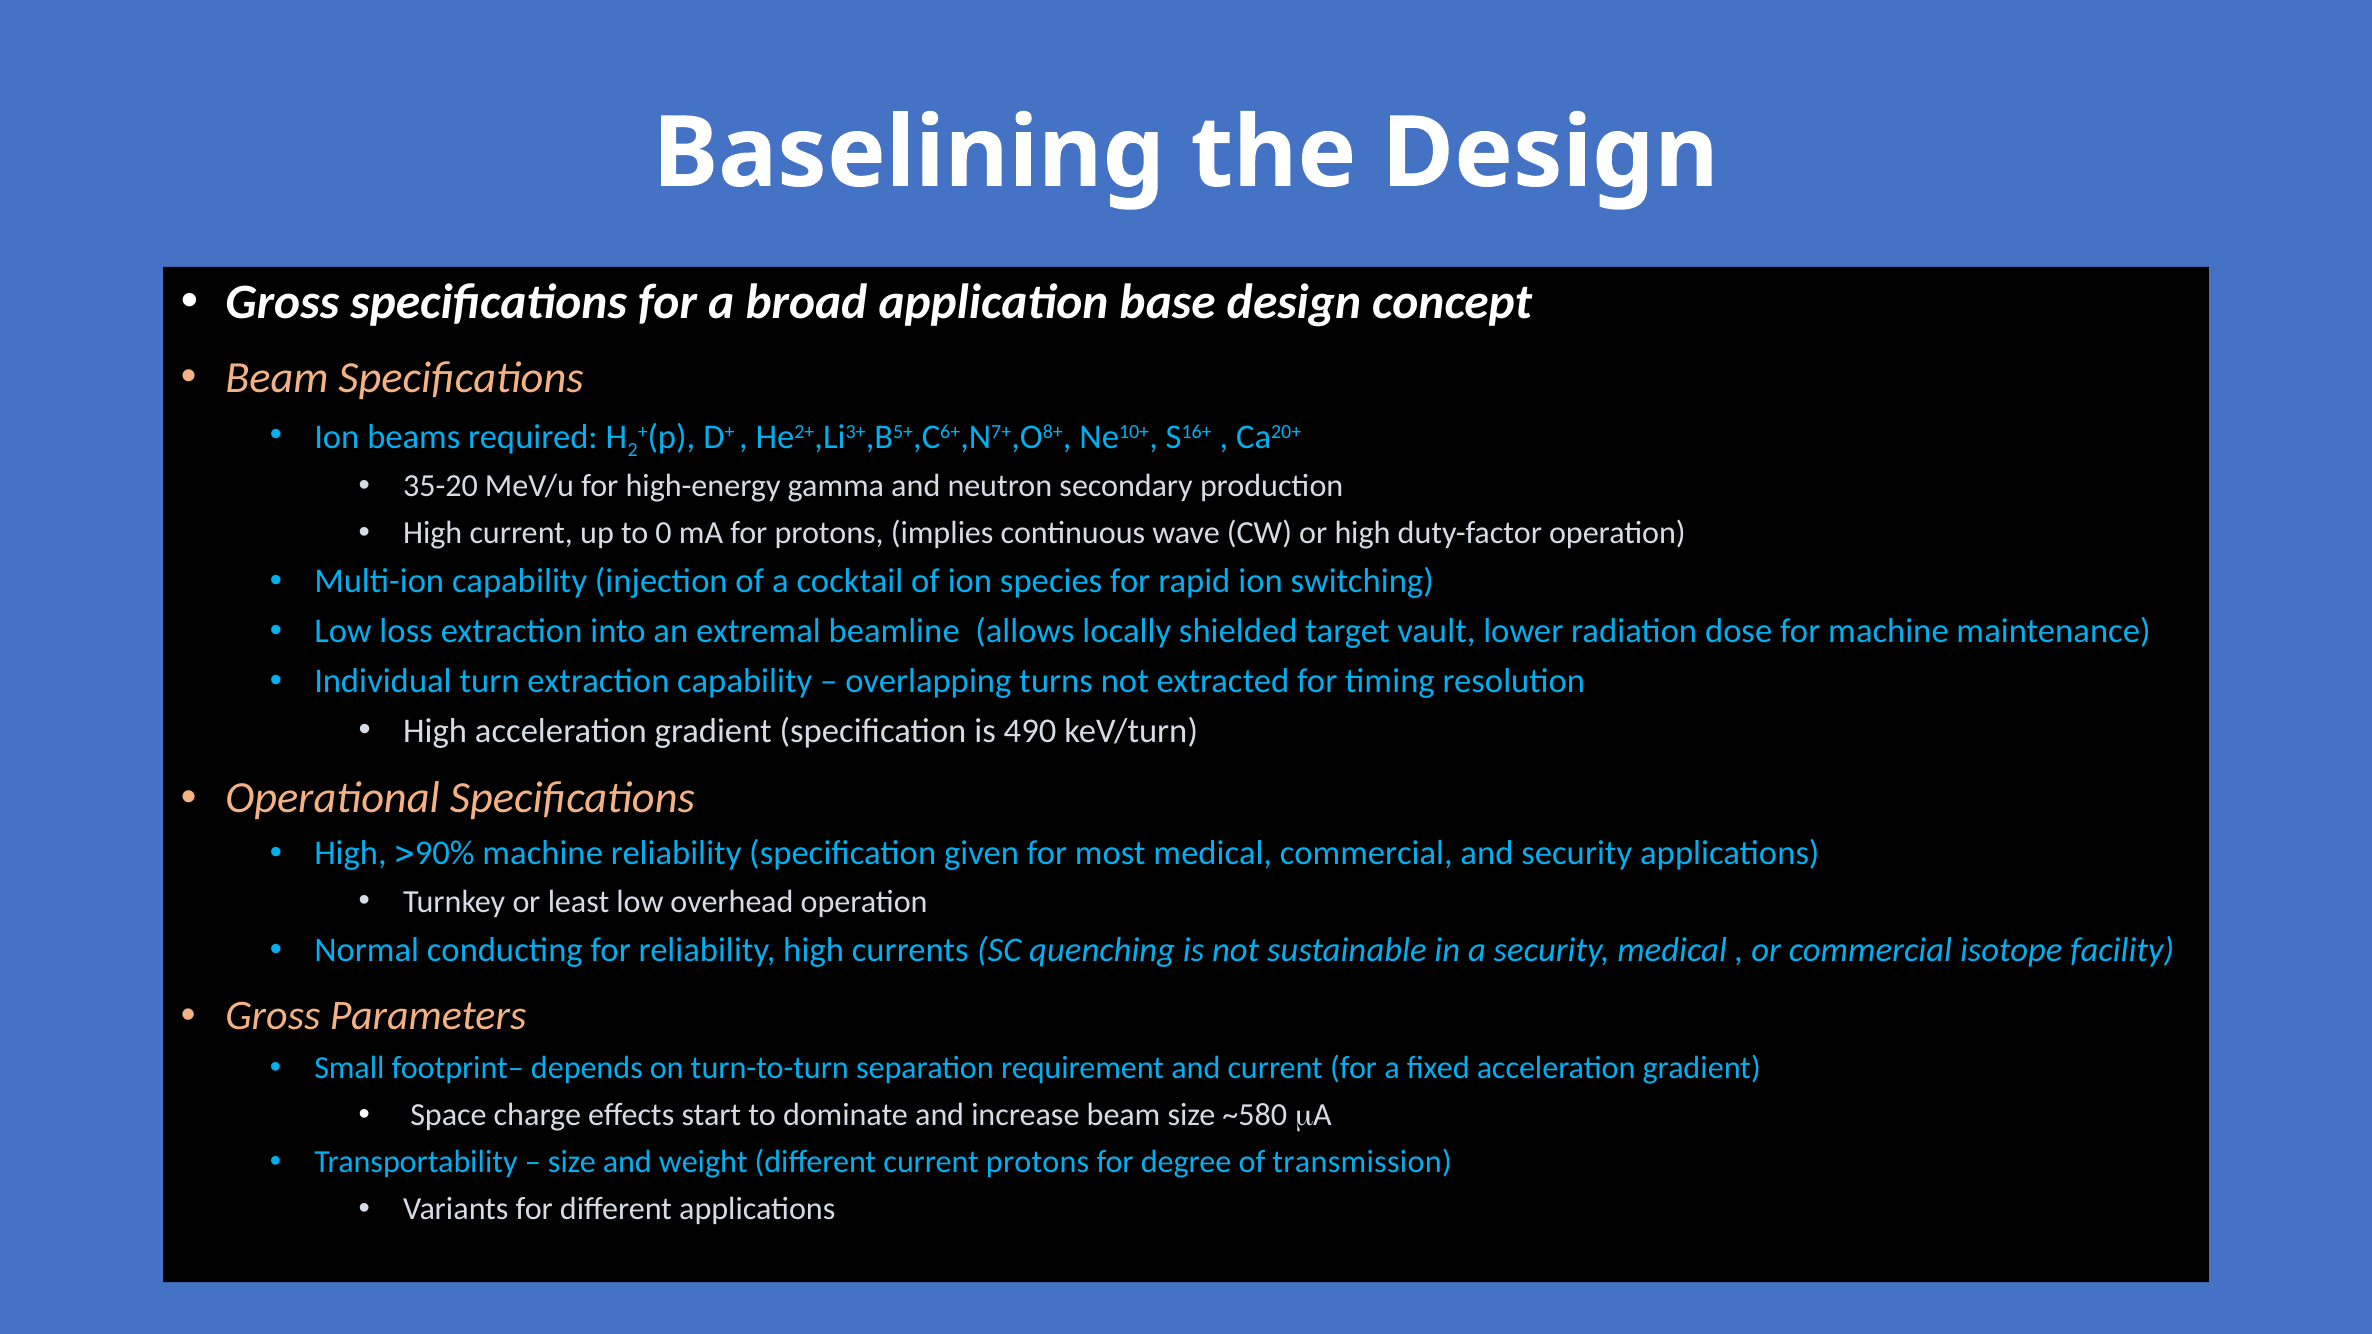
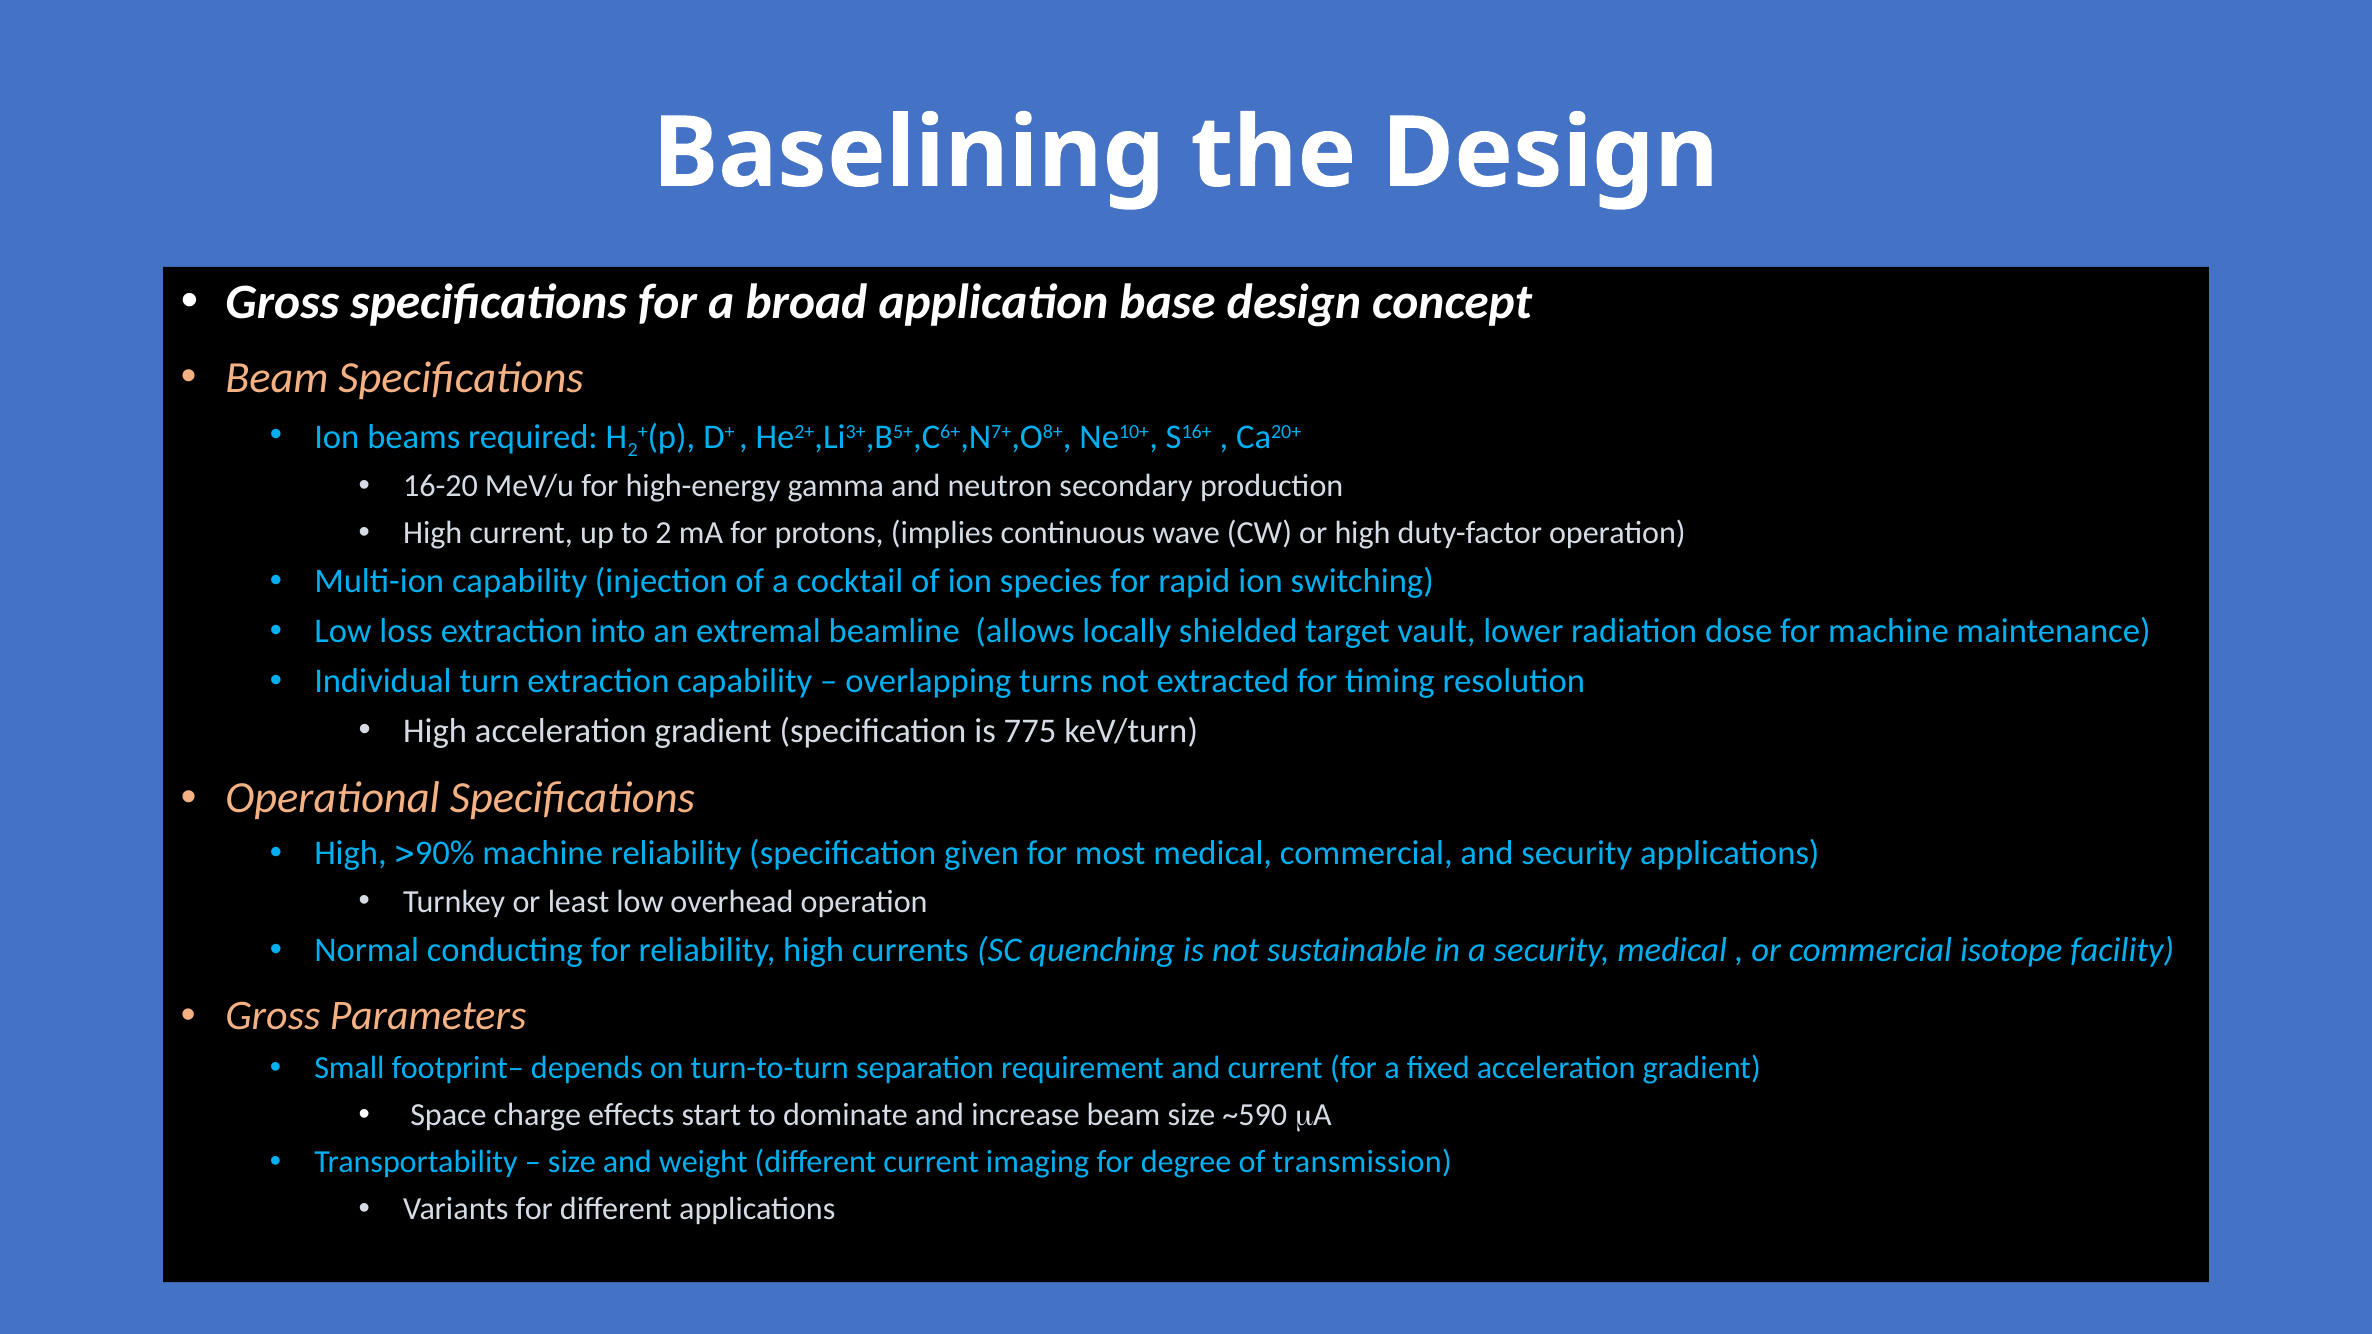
35-20: 35-20 -> 16-20
to 0: 0 -> 2
490: 490 -> 775
~580: ~580 -> ~590
current protons: protons -> imaging
